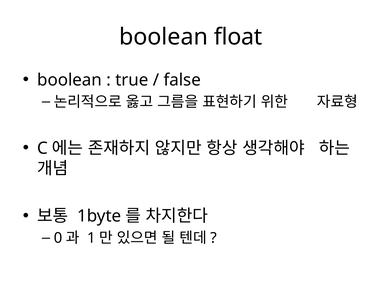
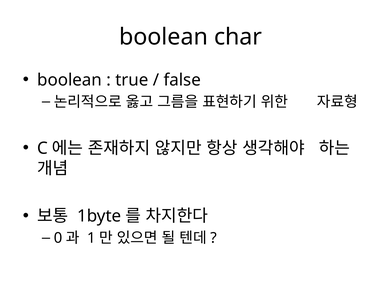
float: float -> char
